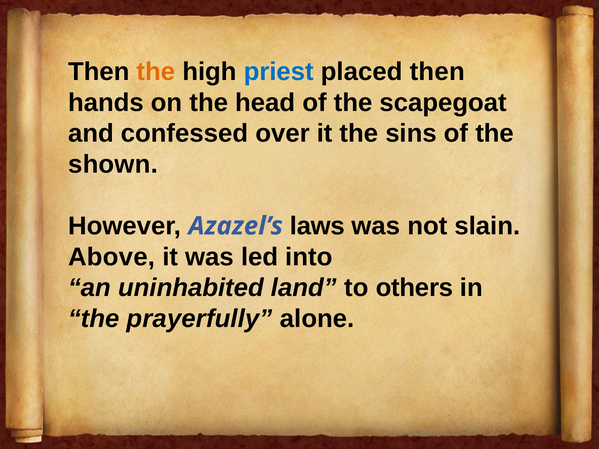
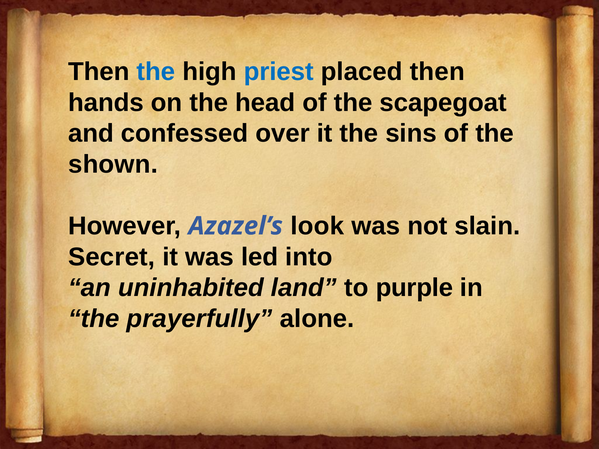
the at (156, 72) colour: orange -> blue
laws: laws -> look
Above: Above -> Secret
others: others -> purple
